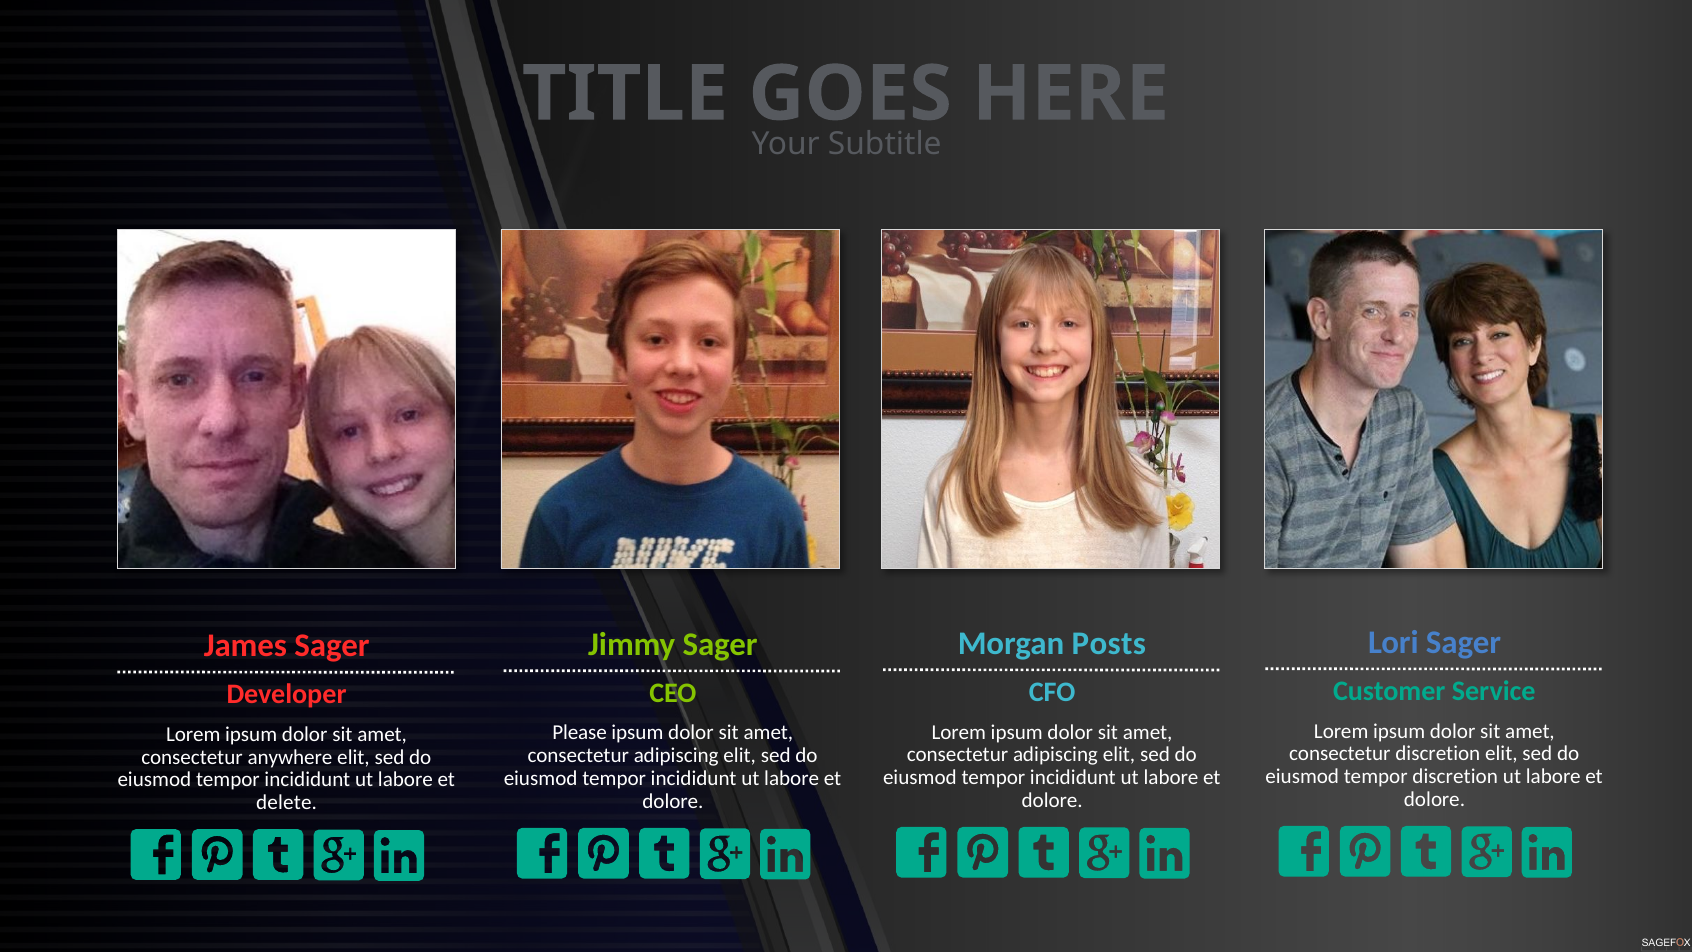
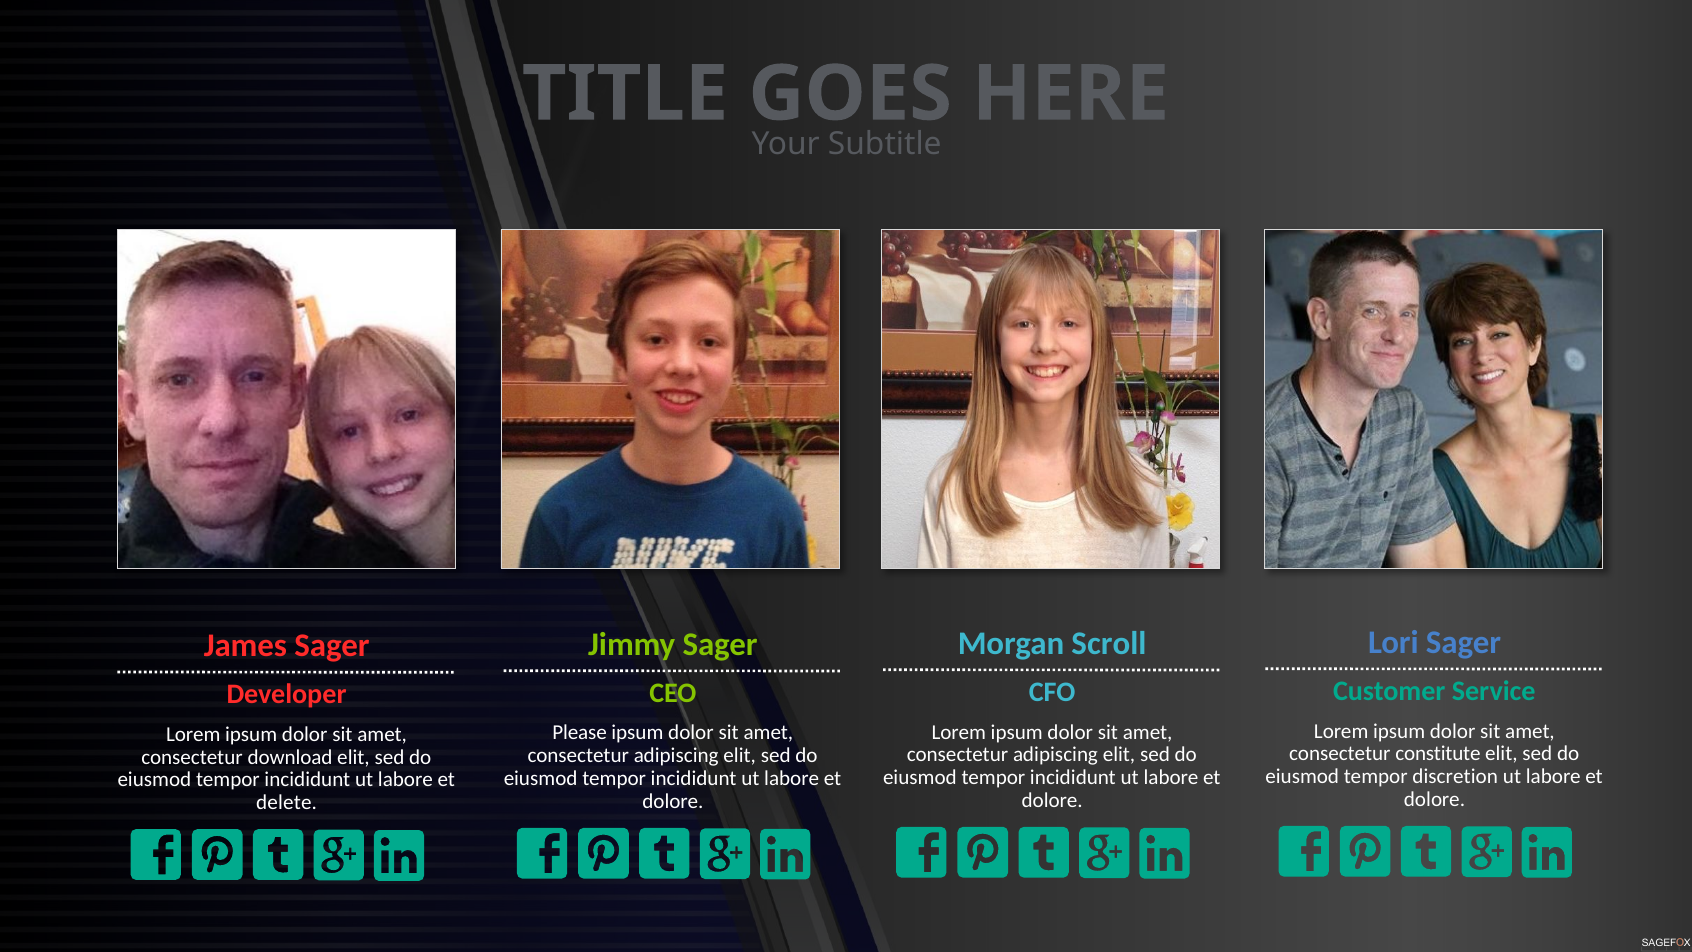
Posts: Posts -> Scroll
consectetur discretion: discretion -> constitute
anywhere: anywhere -> download
